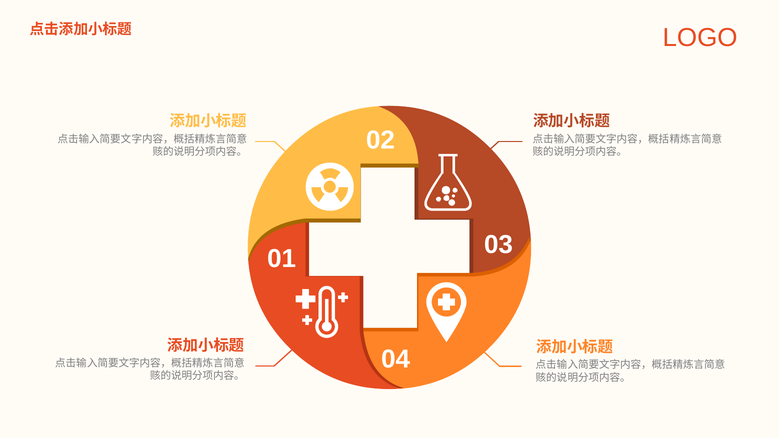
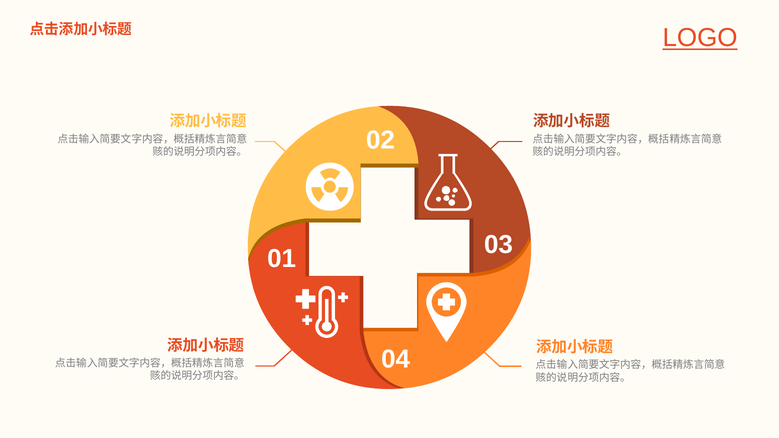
LOGO underline: none -> present
